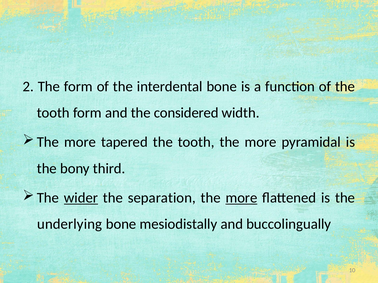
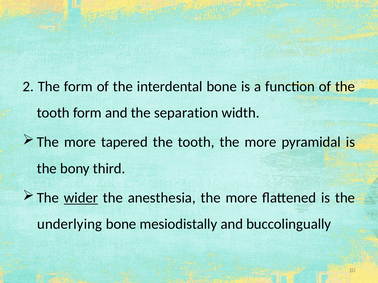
considered: considered -> separation
separation: separation -> anesthesia
more at (241, 198) underline: present -> none
